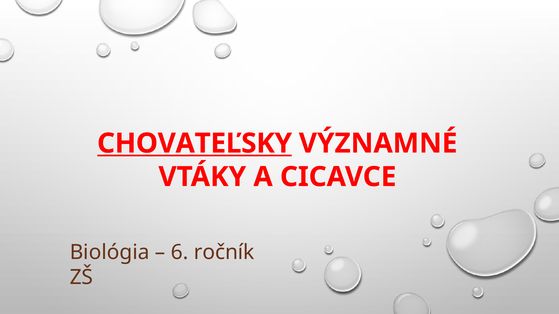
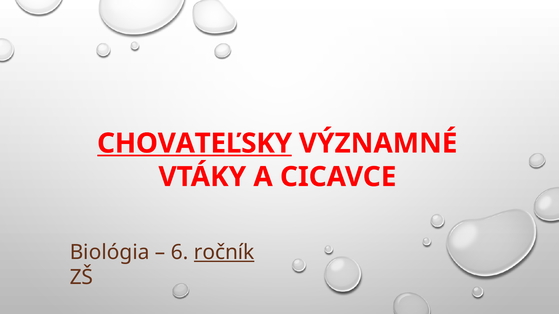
ročník underline: none -> present
